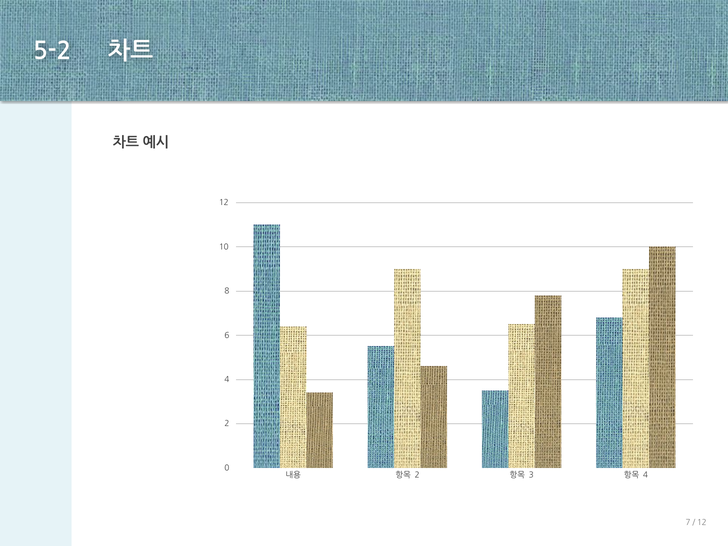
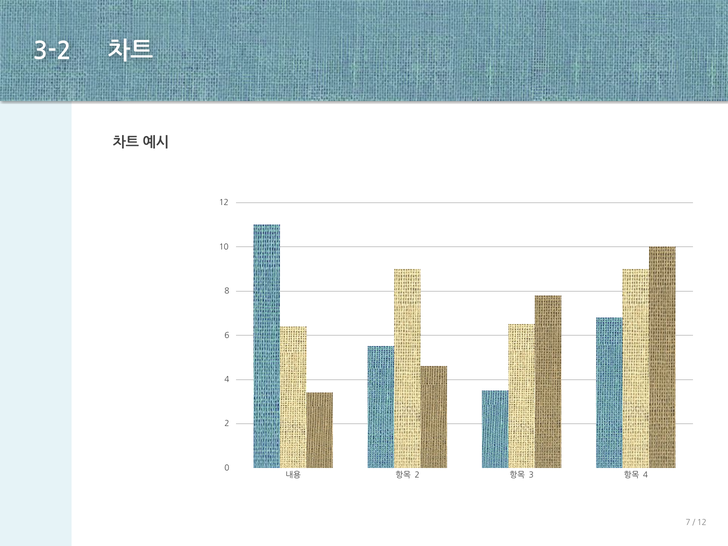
5-2: 5-2 -> 3-2
